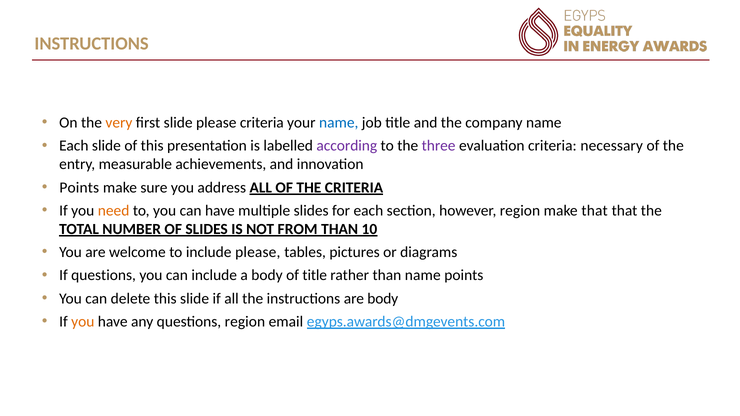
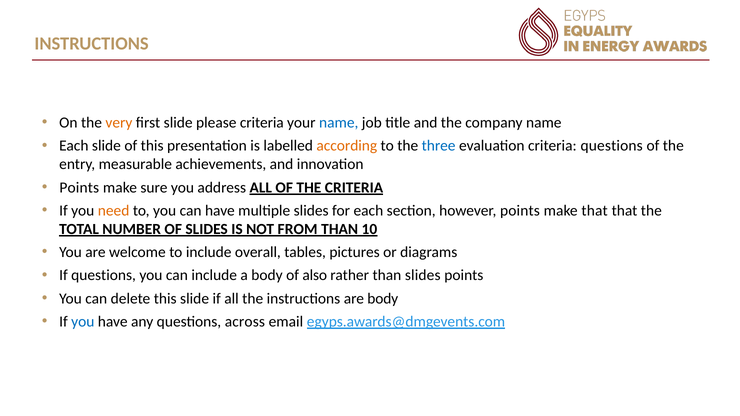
according colour: purple -> orange
three colour: purple -> blue
criteria necessary: necessary -> questions
however region: region -> points
include please: please -> overall
of title: title -> also
than name: name -> slides
you at (83, 322) colour: orange -> blue
questions region: region -> across
